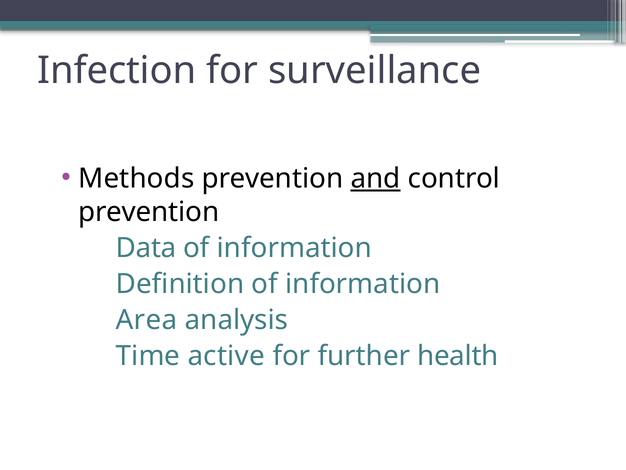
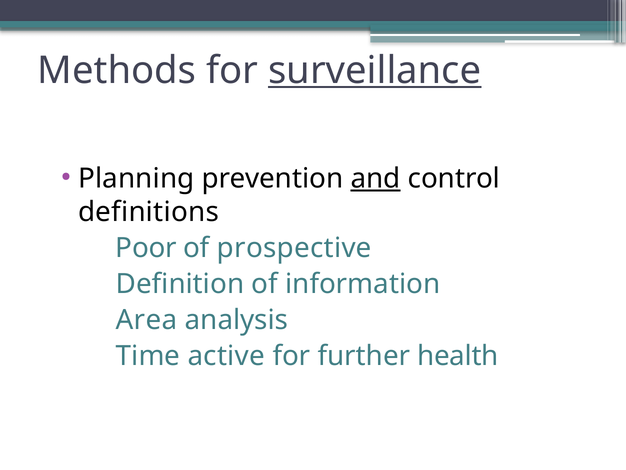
Infection: Infection -> Methods
surveillance underline: none -> present
Methods: Methods -> Planning
prevention at (149, 212): prevention -> definitions
Data: Data -> Poor
information at (294, 248): information -> prospective
